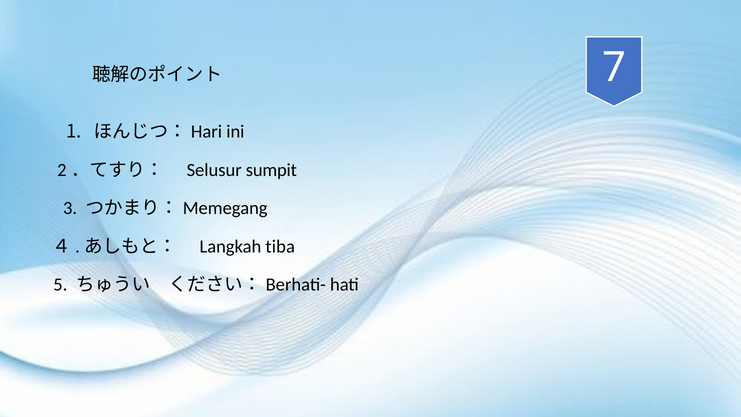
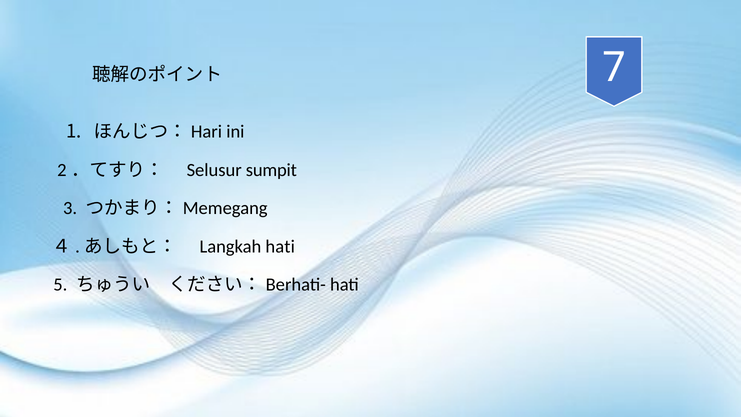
Langkah tiba: tiba -> hati
